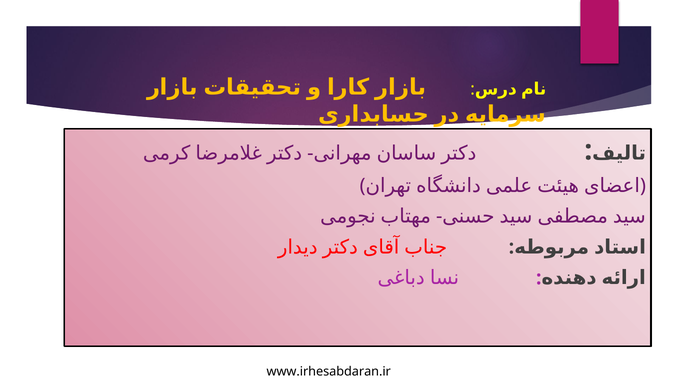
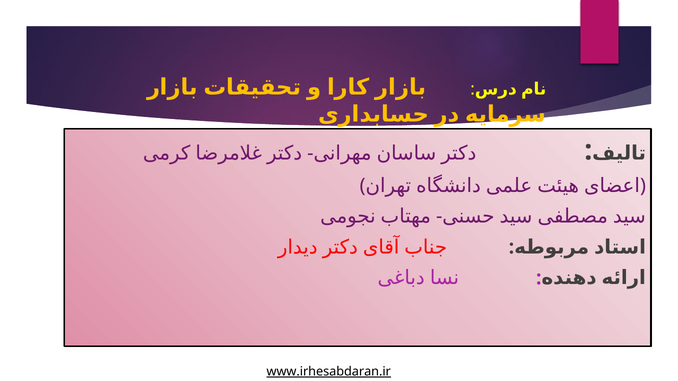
www.irhesabdaran.ir underline: none -> present
